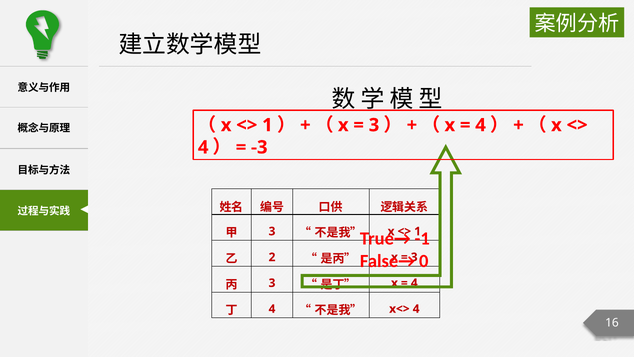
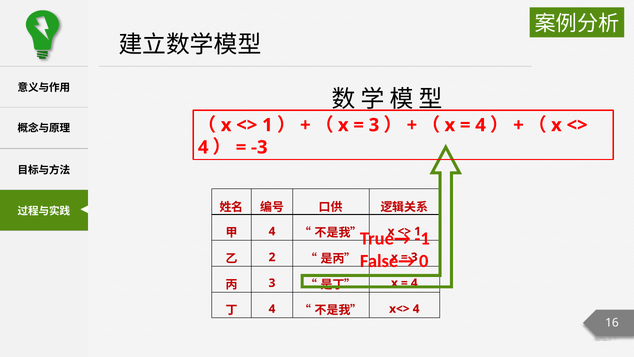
3 at (272, 231): 3 -> 4
